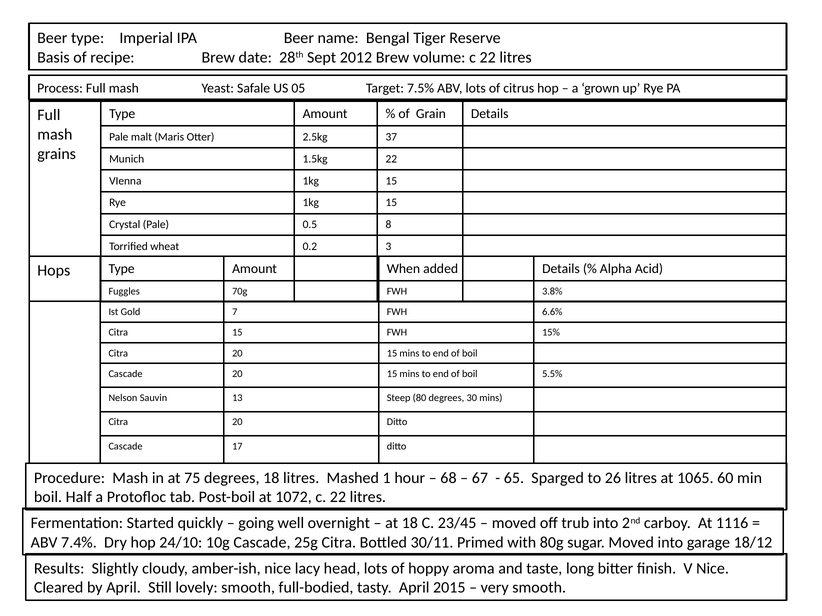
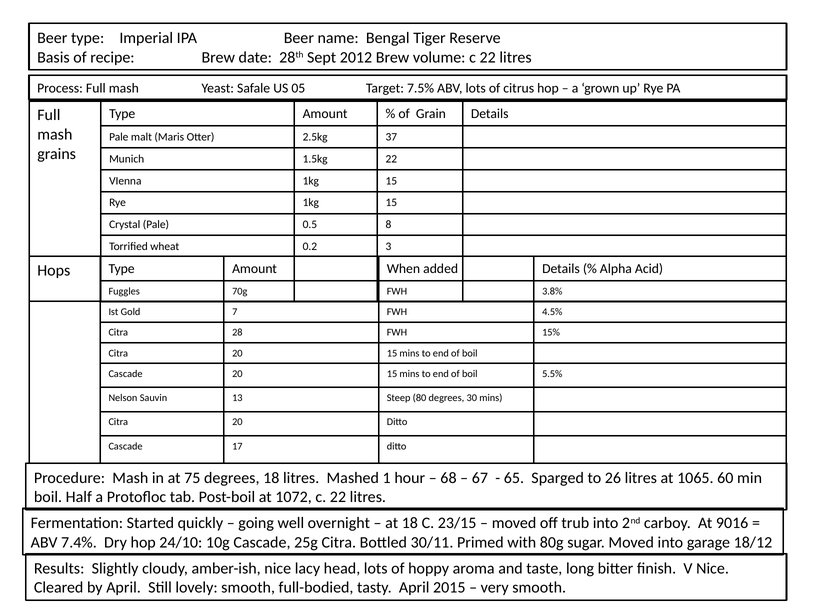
6.6%: 6.6% -> 4.5%
Citra 15: 15 -> 28
23/45: 23/45 -> 23/15
1116: 1116 -> 9016
